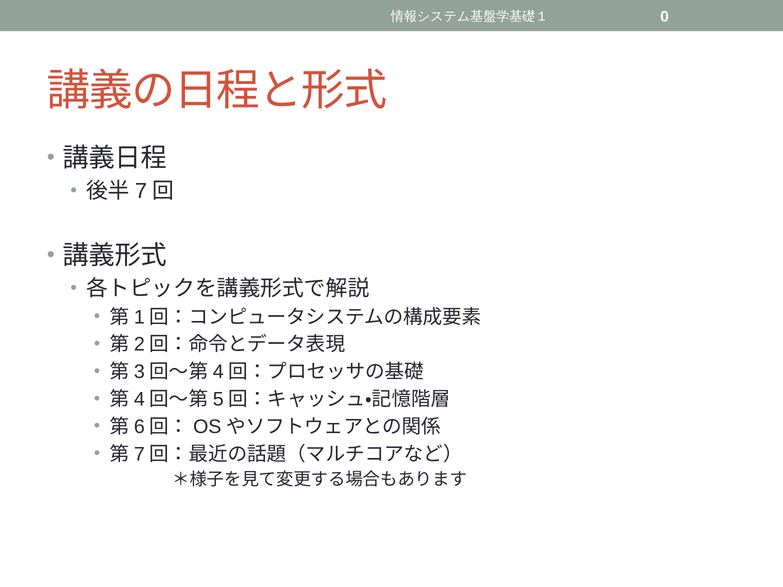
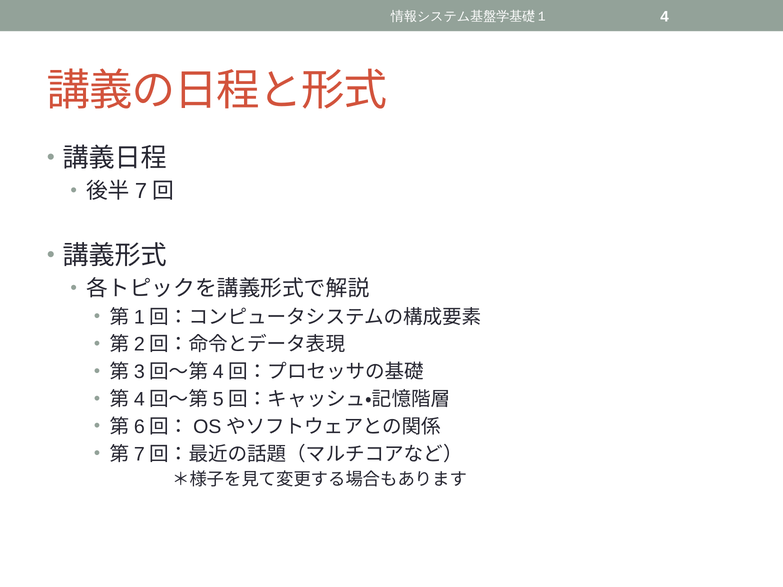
0: 0 -> 4
